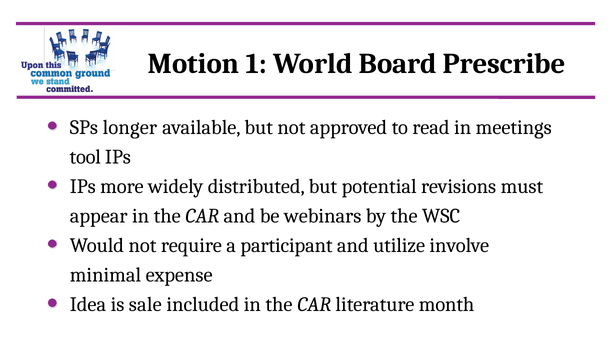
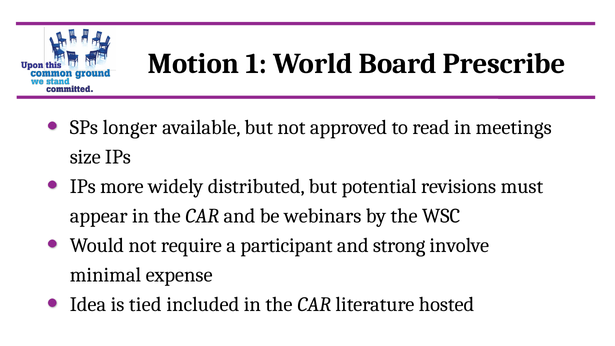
tool: tool -> size
utilize: utilize -> strong
sale: sale -> tied
month: month -> hosted
